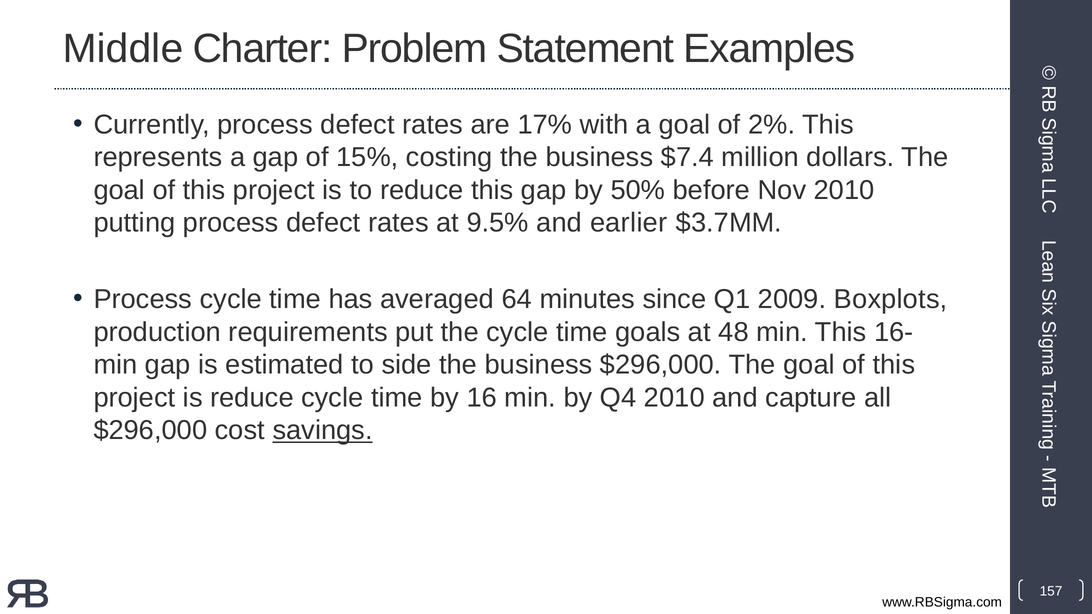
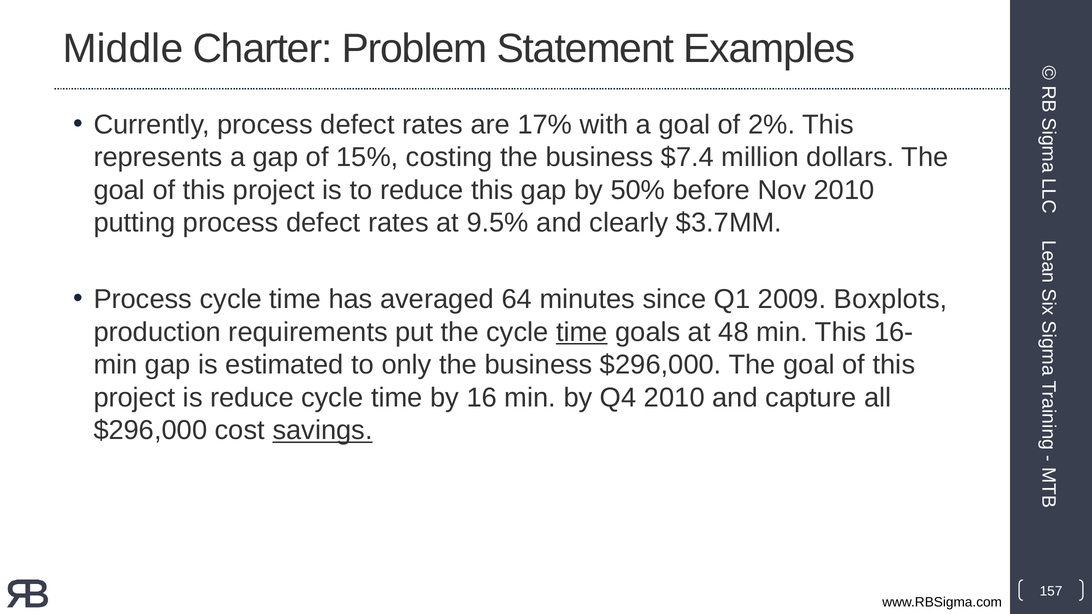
earlier: earlier -> clearly
time at (582, 332) underline: none -> present
side: side -> only
